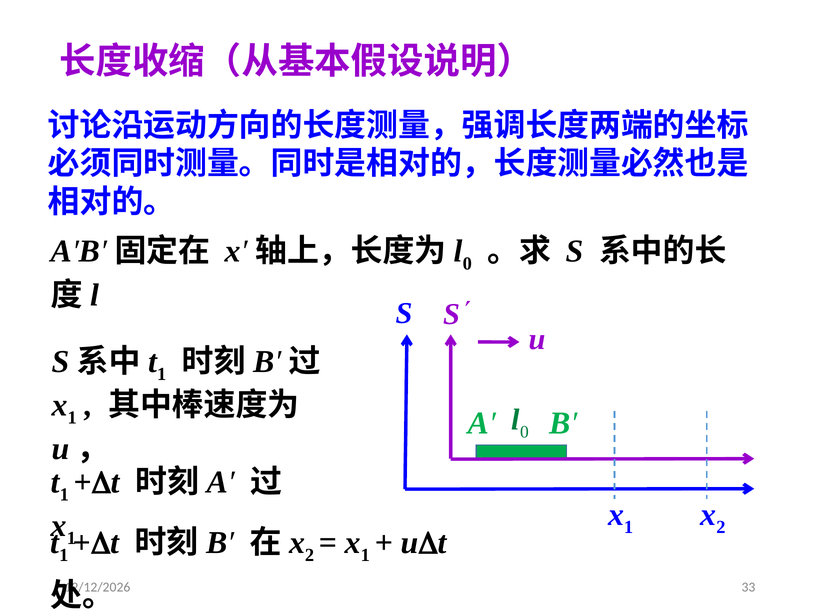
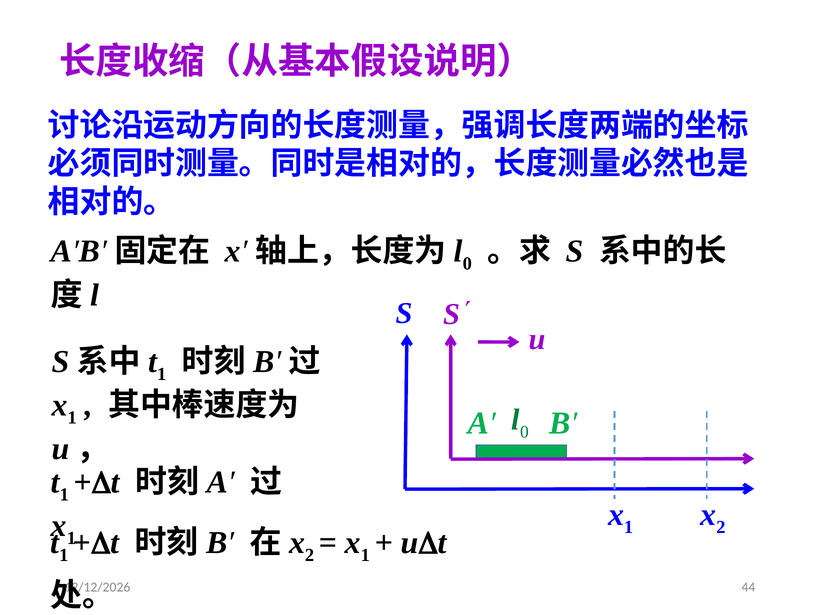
33: 33 -> 44
